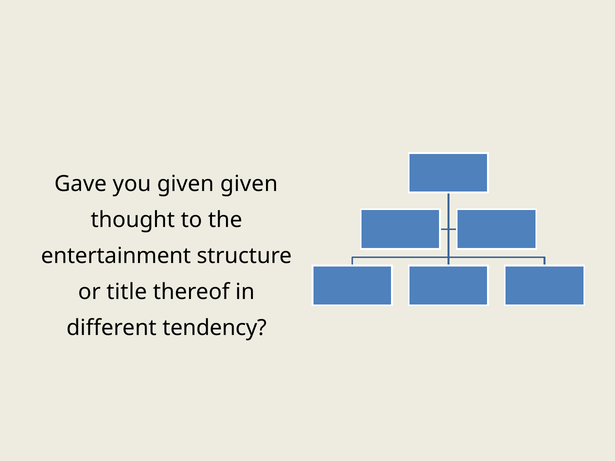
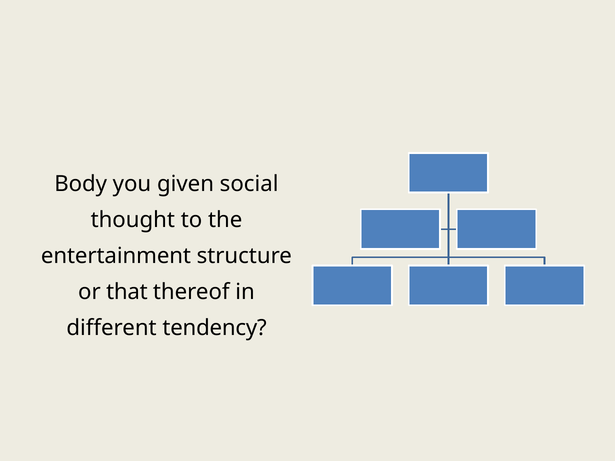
Gave: Gave -> Body
given given: given -> social
title: title -> that
